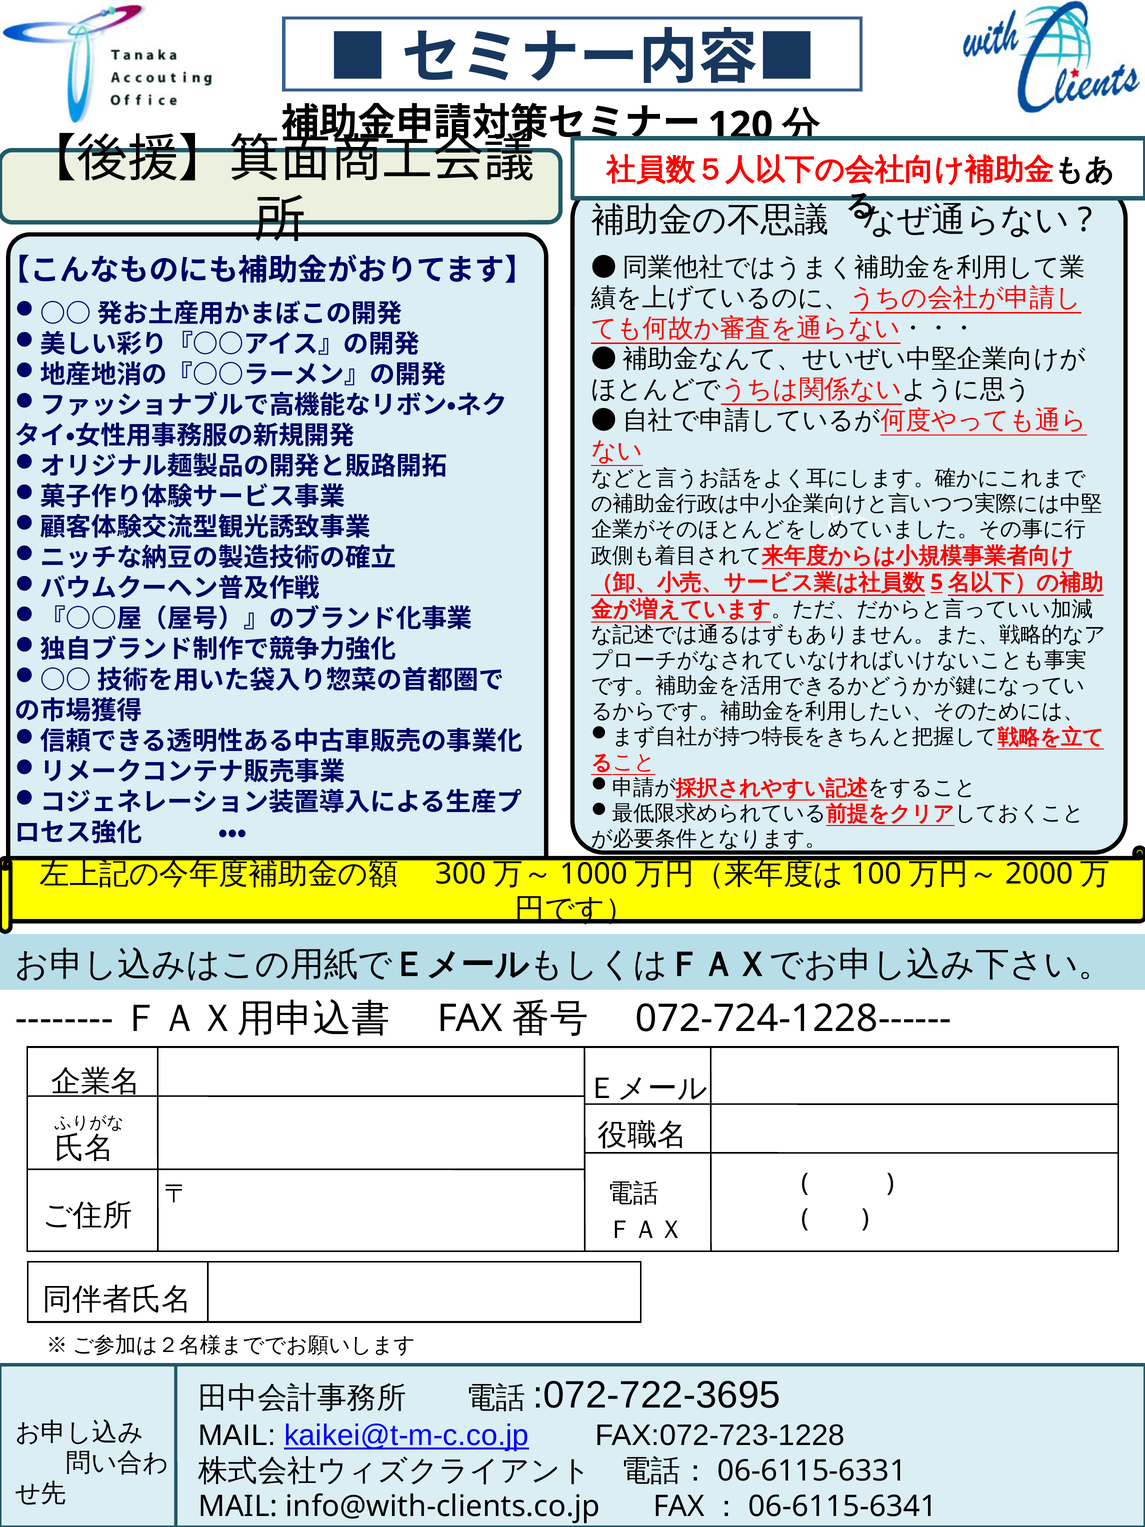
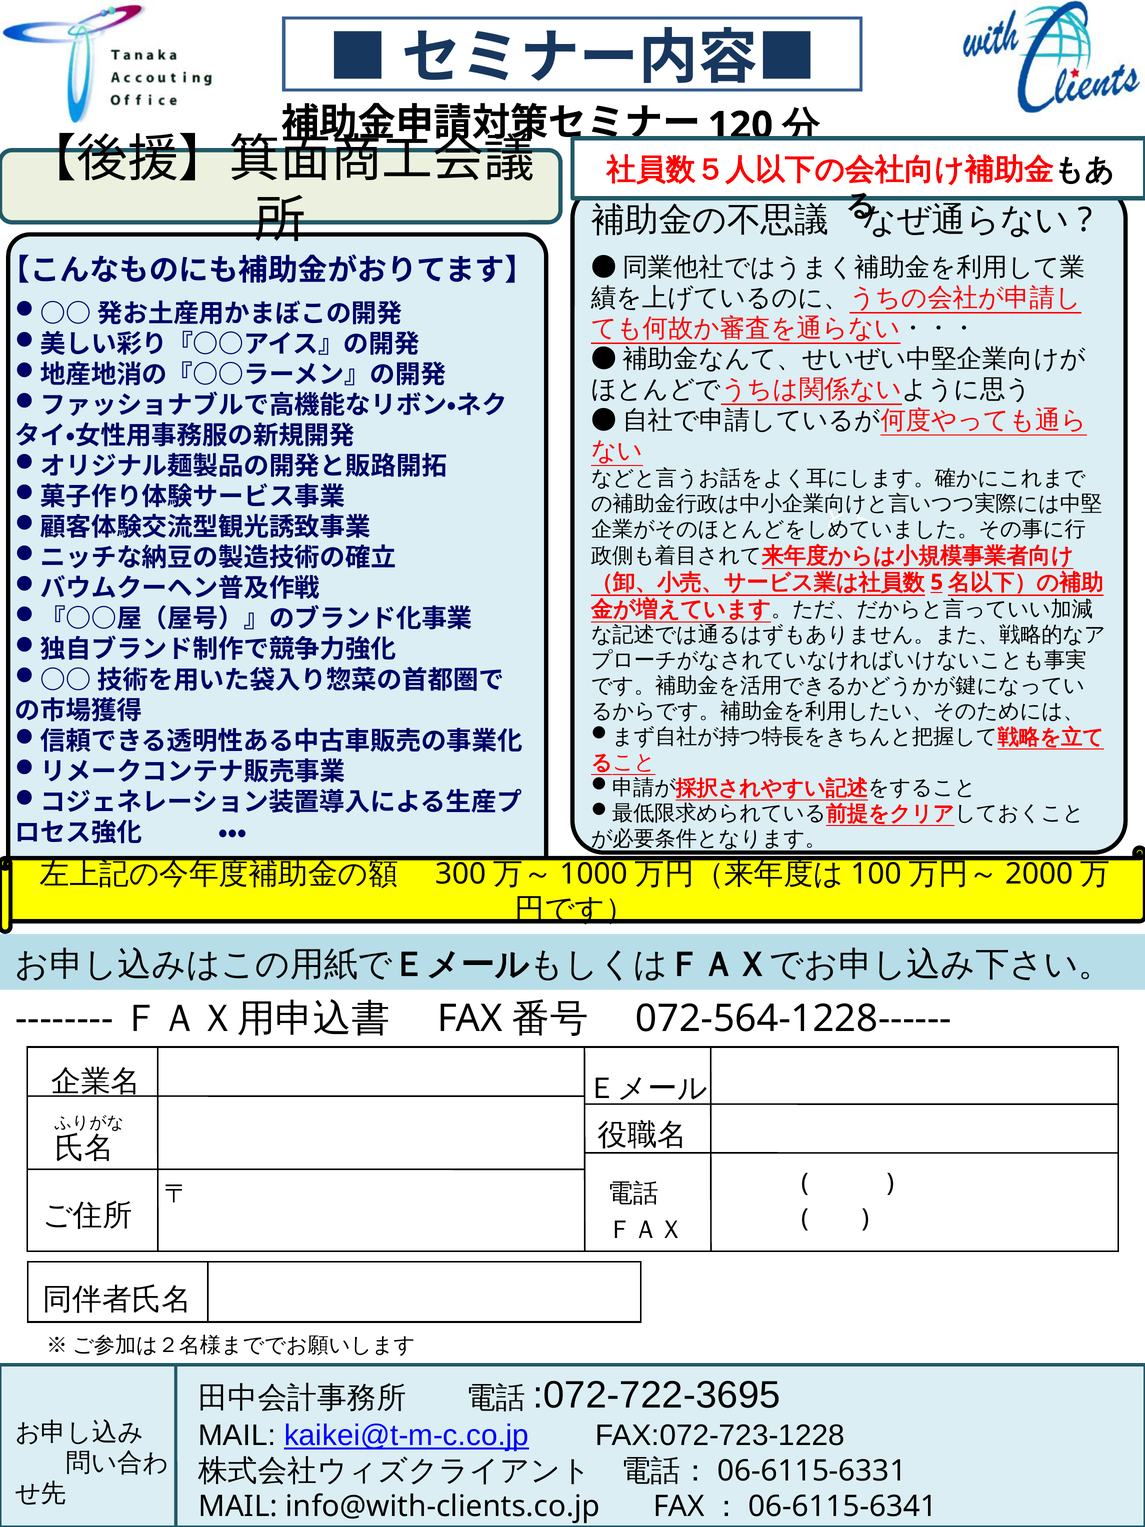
072-724-1228------: 072-724-1228------ -> 072-564-1228------
